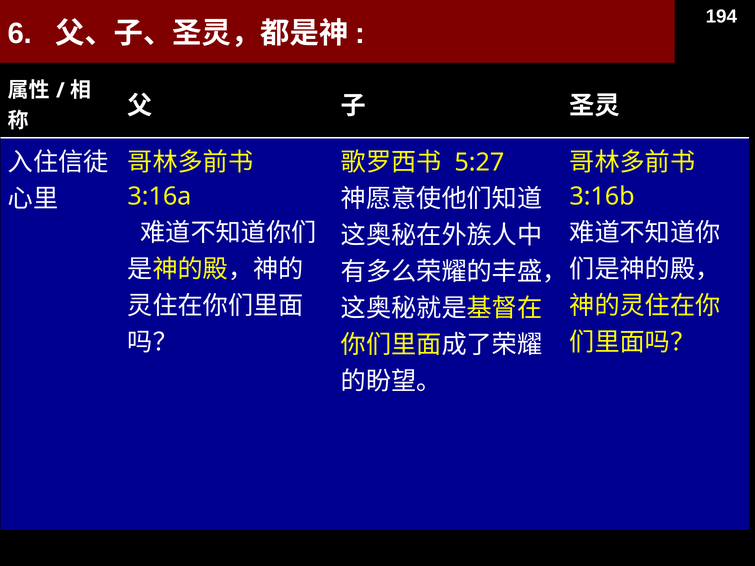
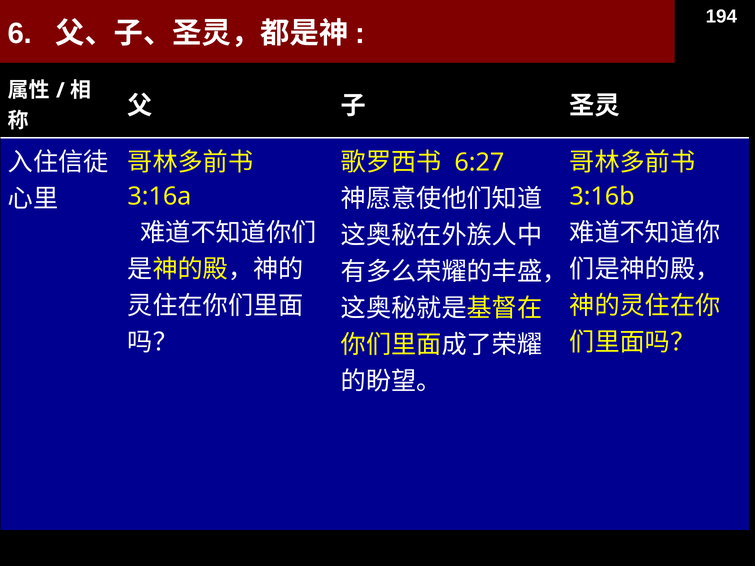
5:27: 5:27 -> 6:27
